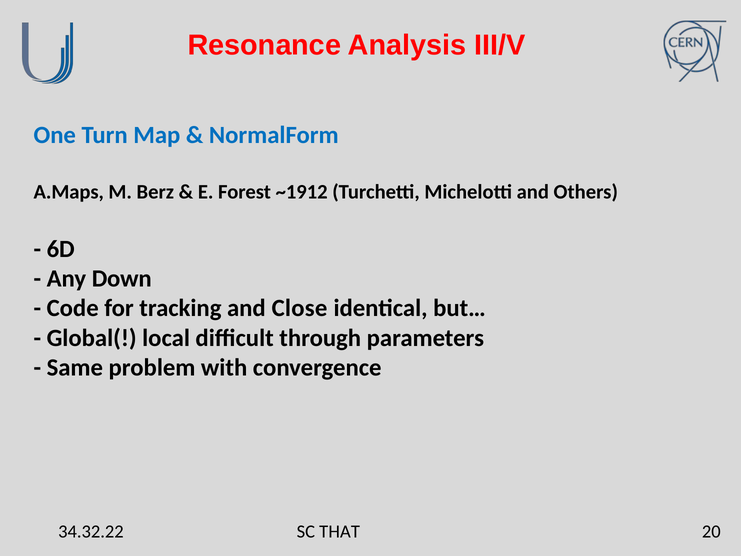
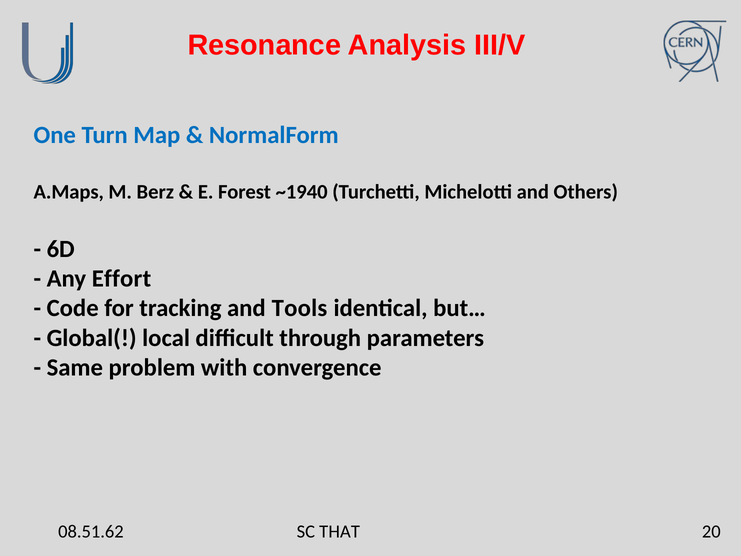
~1912: ~1912 -> ~1940
Down: Down -> Effort
Close: Close -> Tools
34.32.22: 34.32.22 -> 08.51.62
